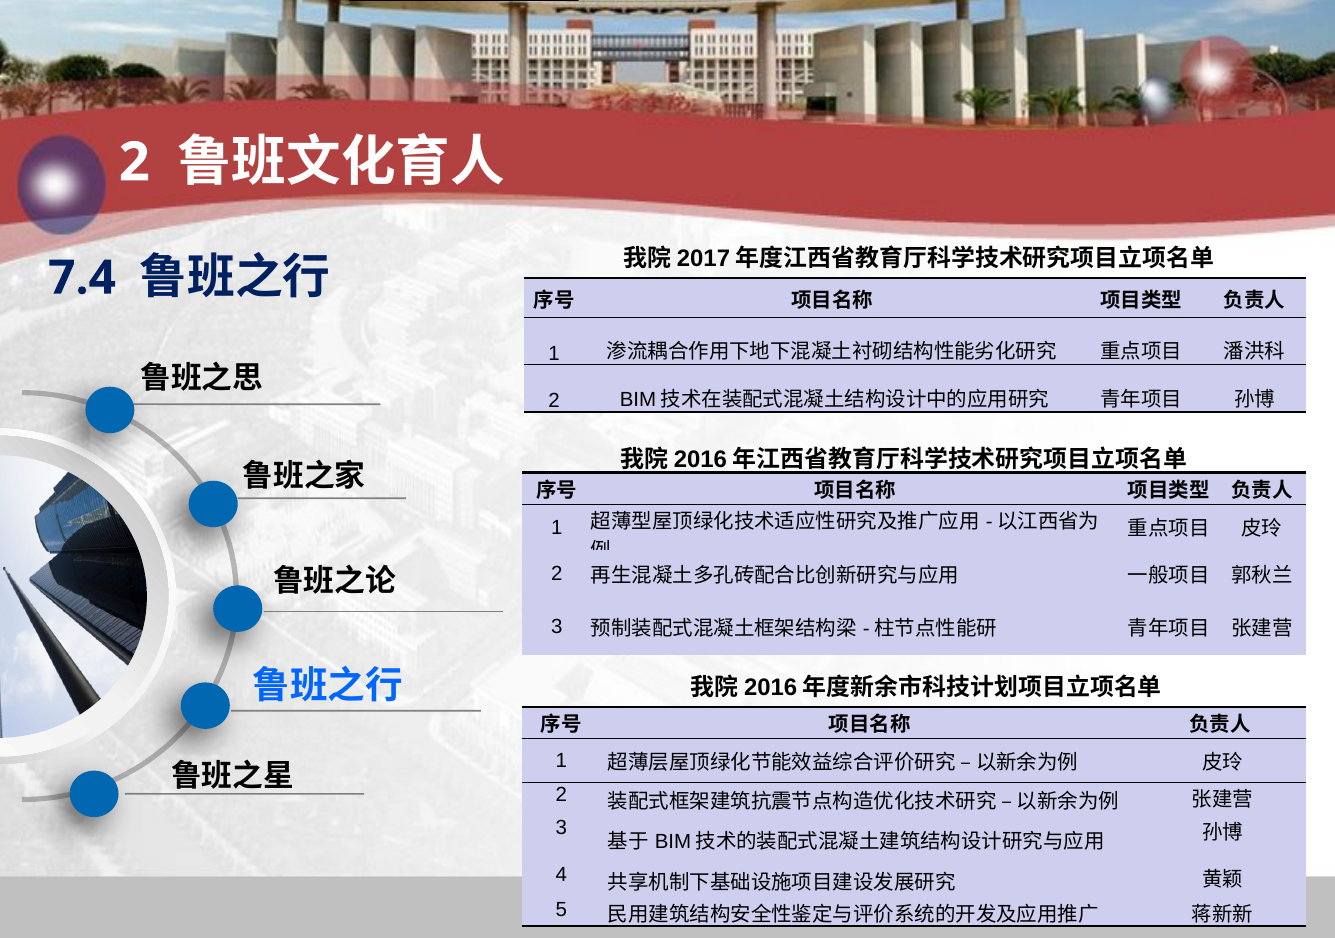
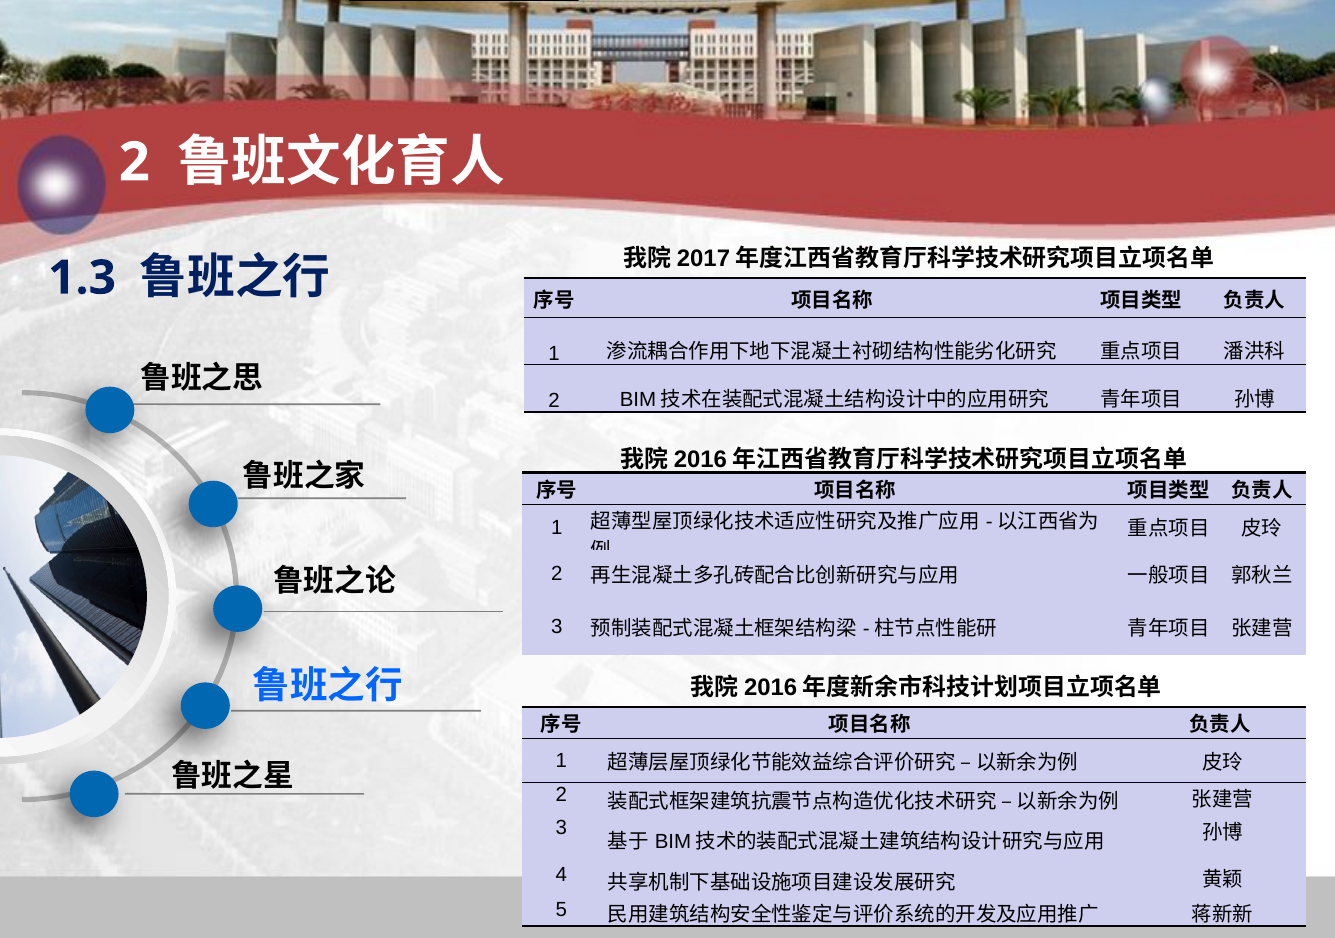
7.4: 7.4 -> 1.3
